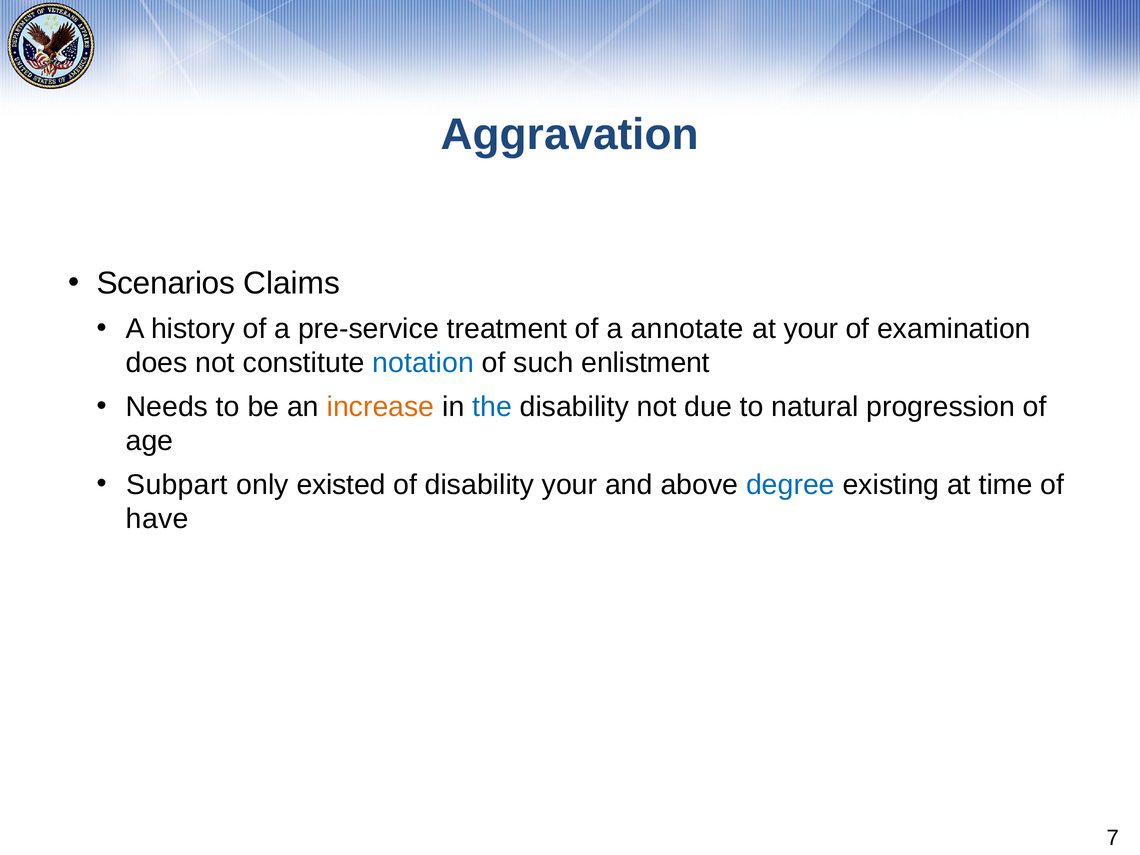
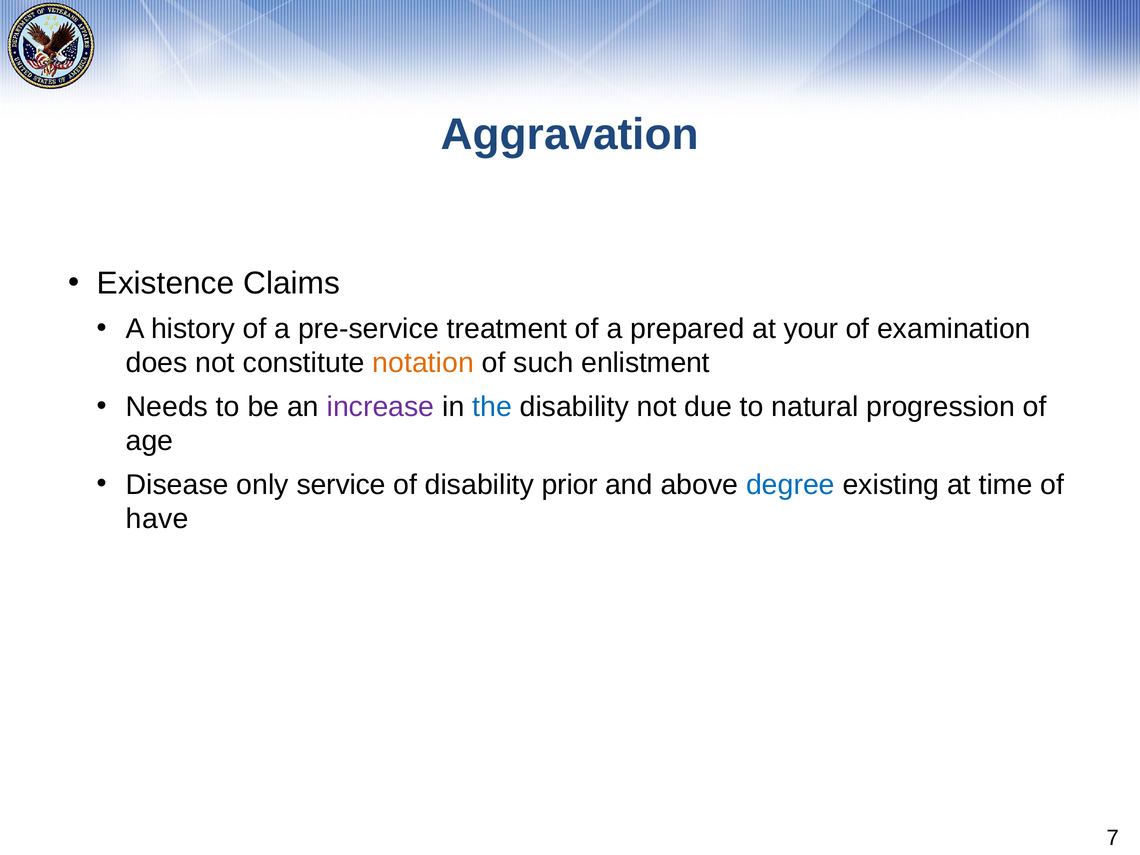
Scenarios: Scenarios -> Existence
annotate: annotate -> prepared
notation colour: blue -> orange
increase colour: orange -> purple
Subpart: Subpart -> Disease
existed: existed -> service
disability your: your -> prior
